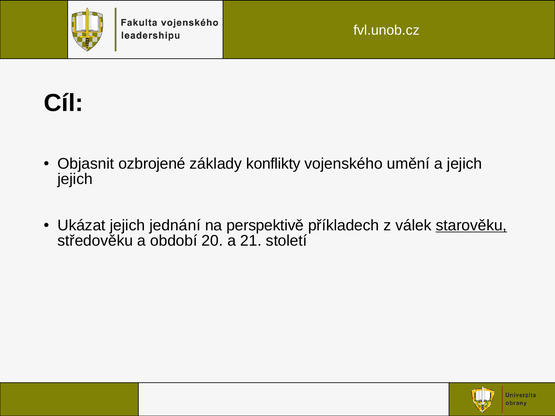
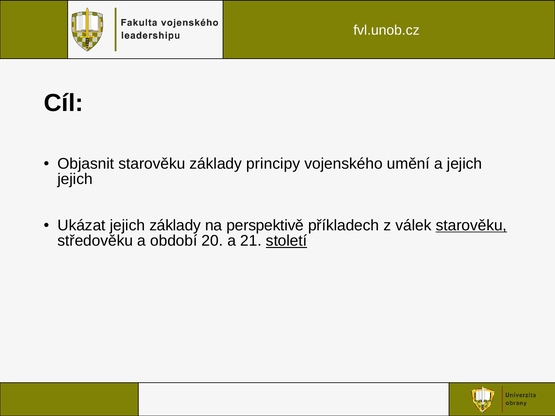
Objasnit ozbrojené: ozbrojené -> starověku
konflikty: konflikty -> principy
jejich jednání: jednání -> základy
století underline: none -> present
